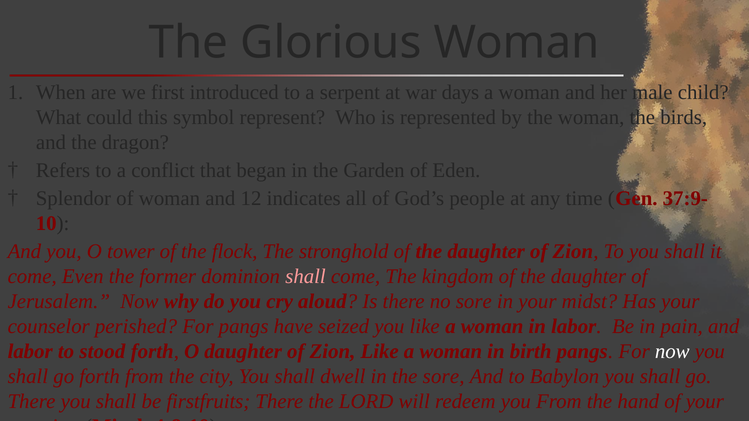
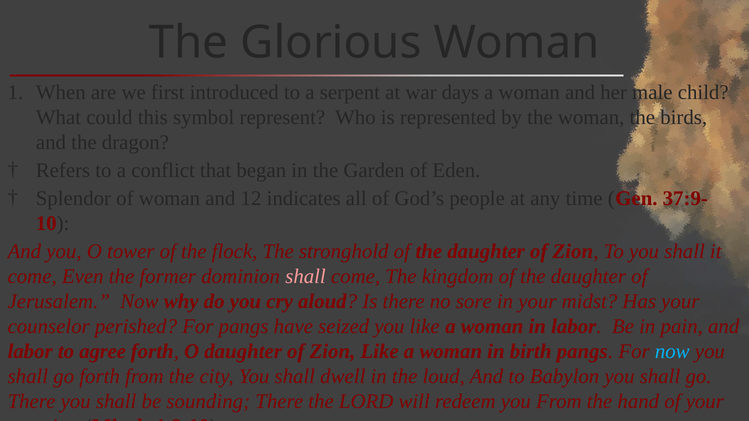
stood: stood -> agree
now at (672, 352) colour: white -> light blue
the sore: sore -> loud
firstfruits: firstfruits -> sounding
